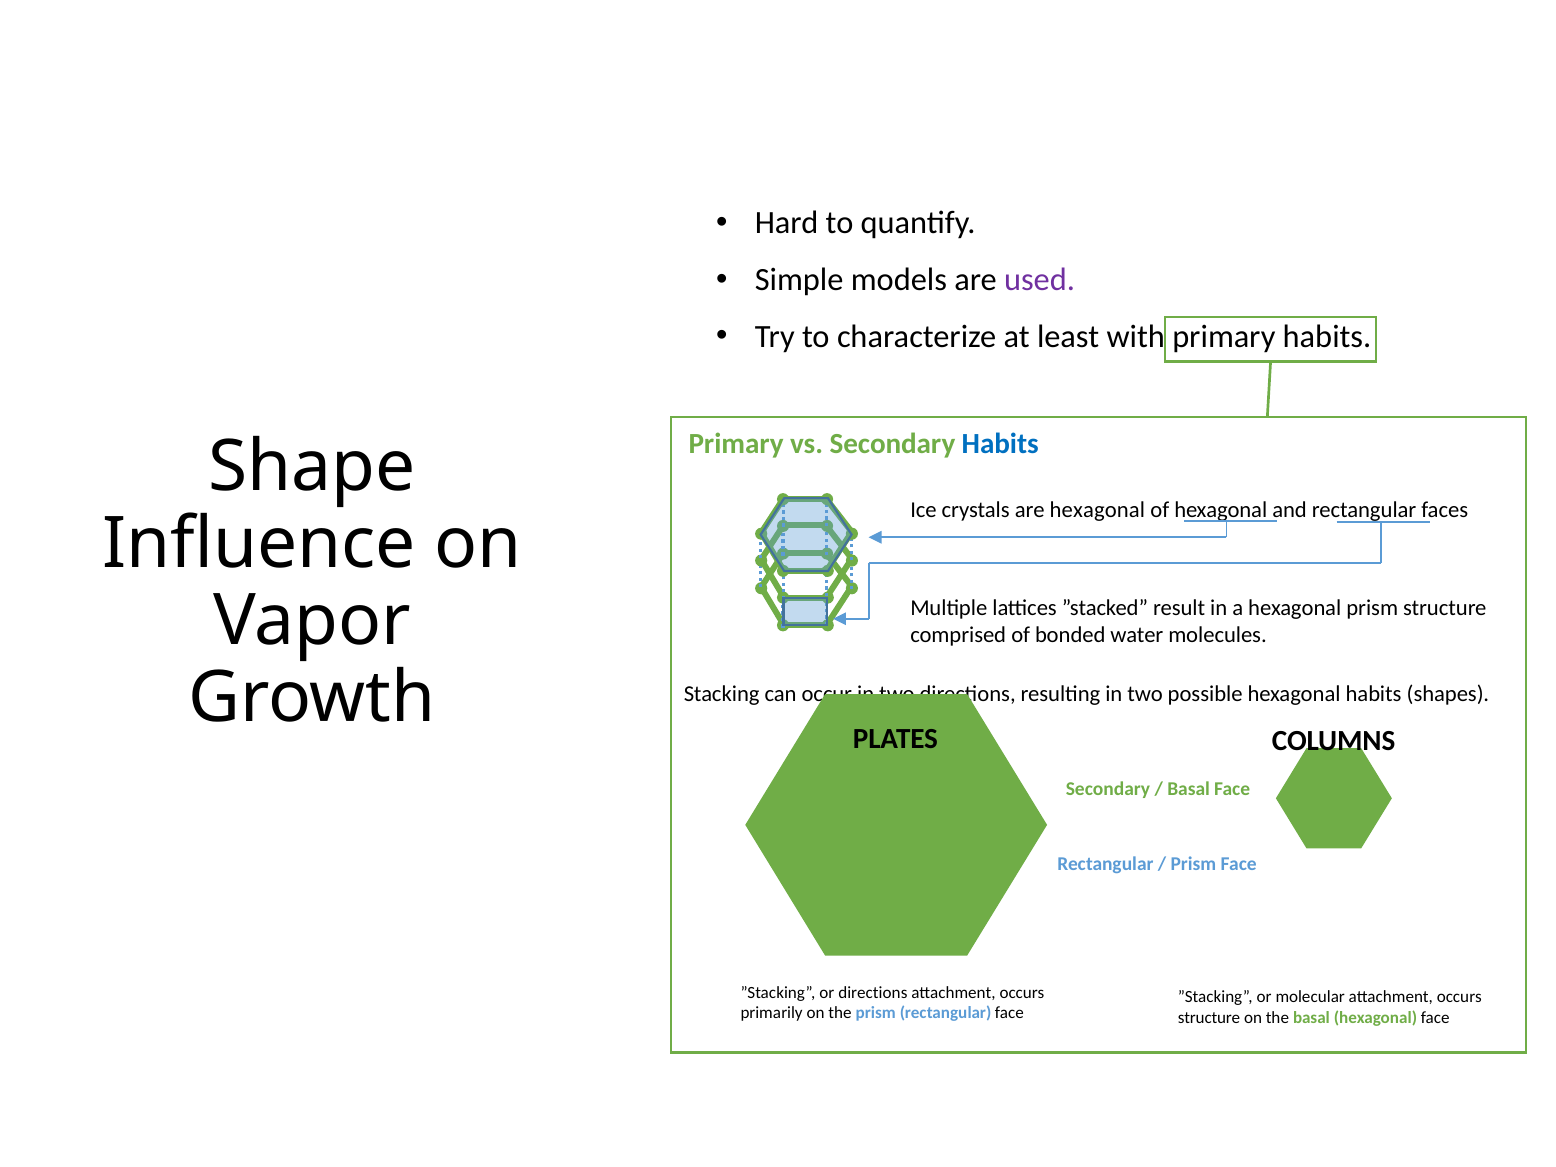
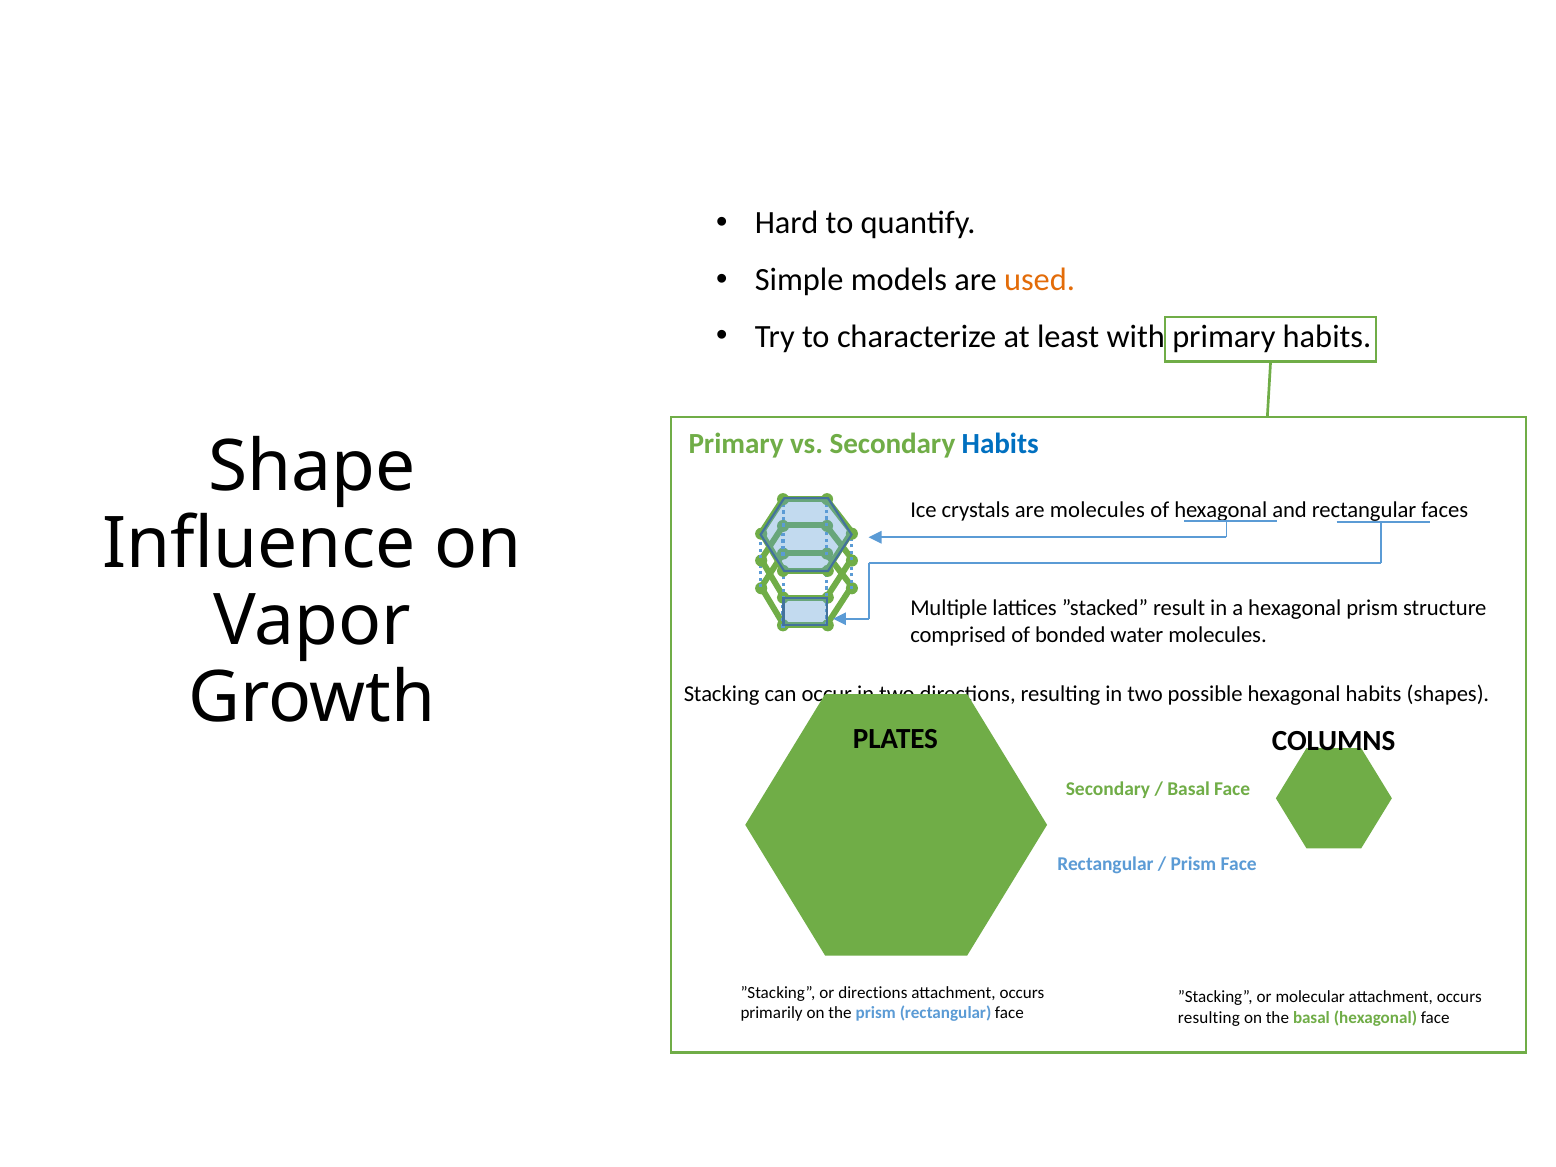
used colour: purple -> orange
are hexagonal: hexagonal -> molecules
structure at (1209, 1018): structure -> resulting
